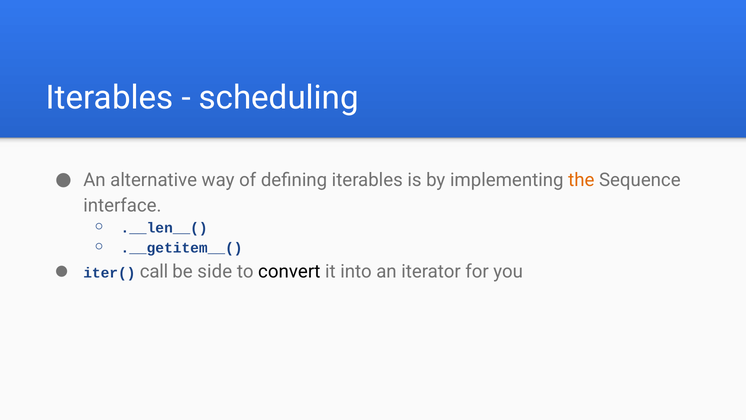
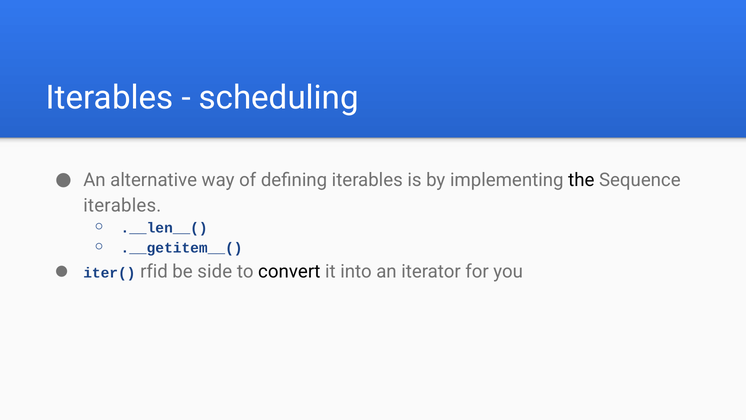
the colour: orange -> black
interface at (122, 206): interface -> iterables
call: call -> rfid
